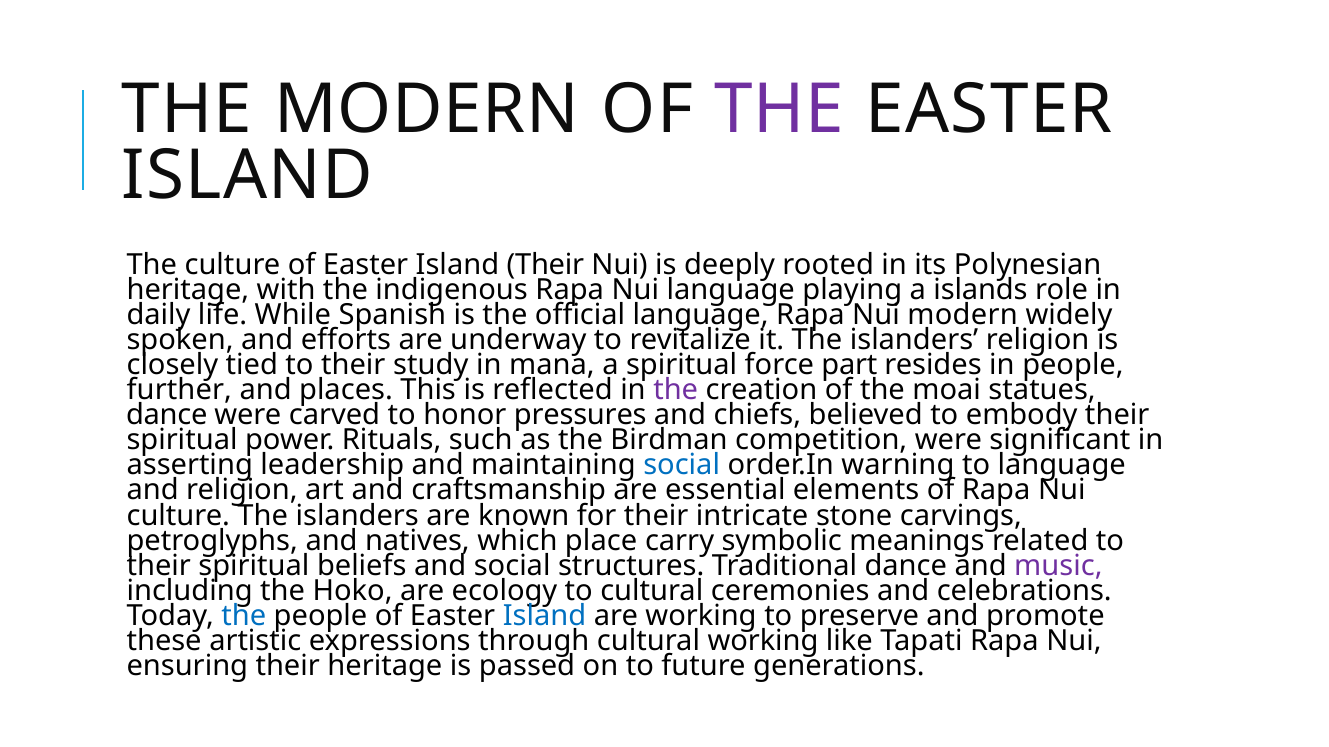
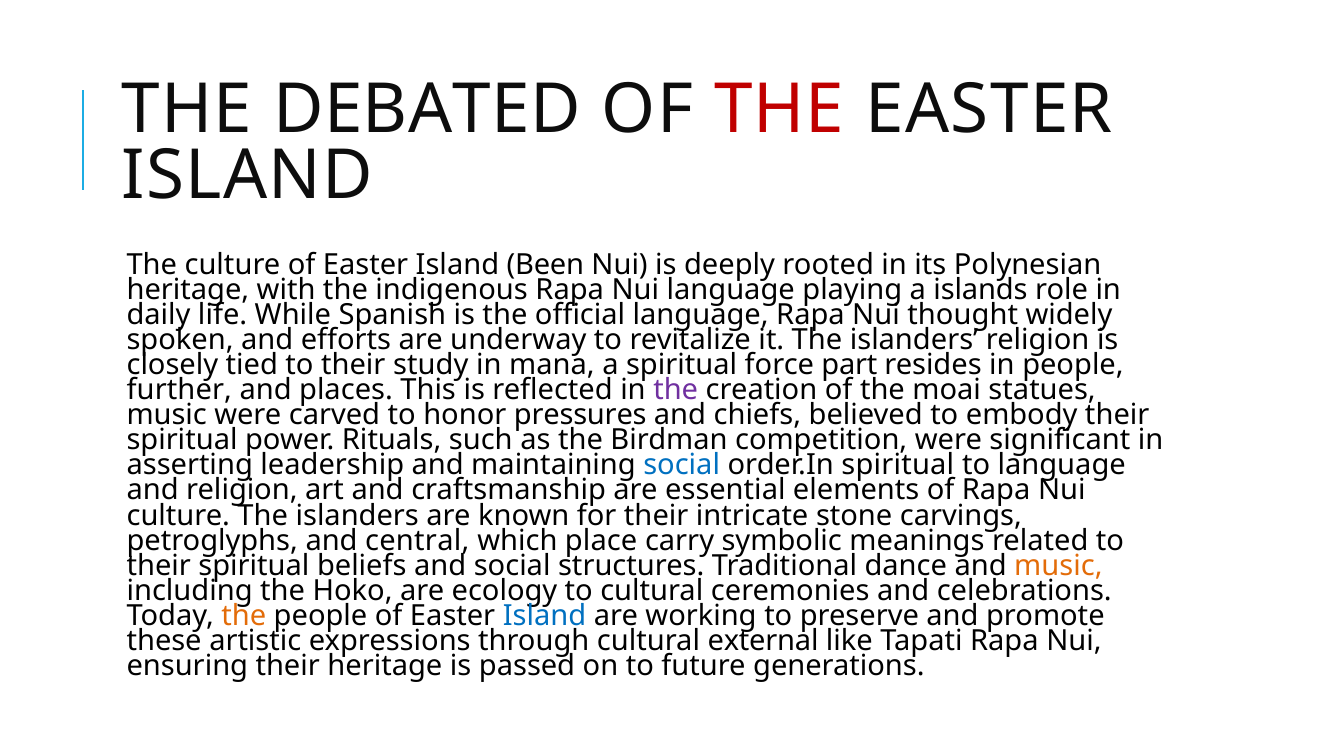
THE MODERN: MODERN -> DEBATED
THE at (779, 109) colour: purple -> red
Island Their: Their -> Been
Nui modern: modern -> thought
dance at (167, 415): dance -> music
order.In warning: warning -> spiritual
natives: natives -> central
music at (1058, 566) colour: purple -> orange
the at (244, 616) colour: blue -> orange
cultural working: working -> external
